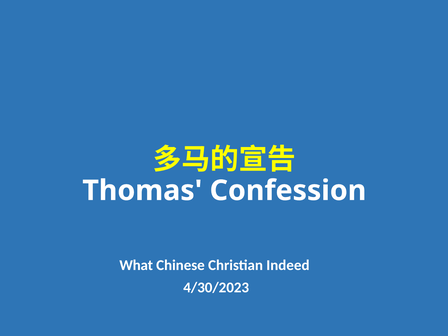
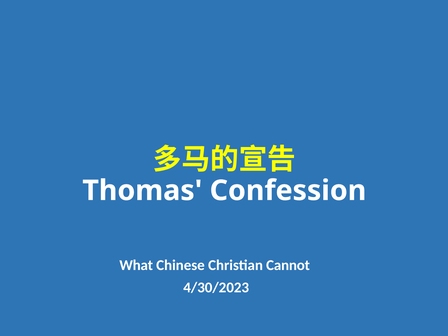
Indeed: Indeed -> Cannot
